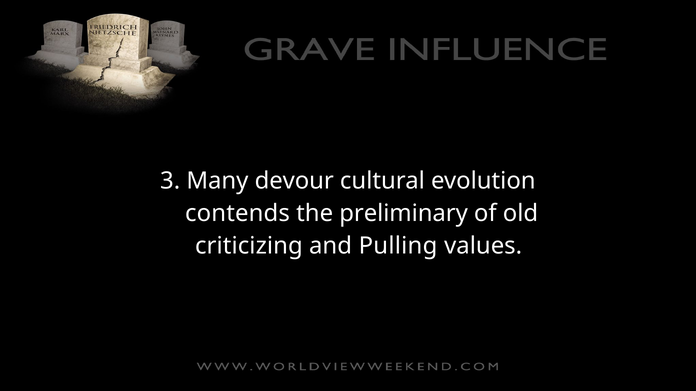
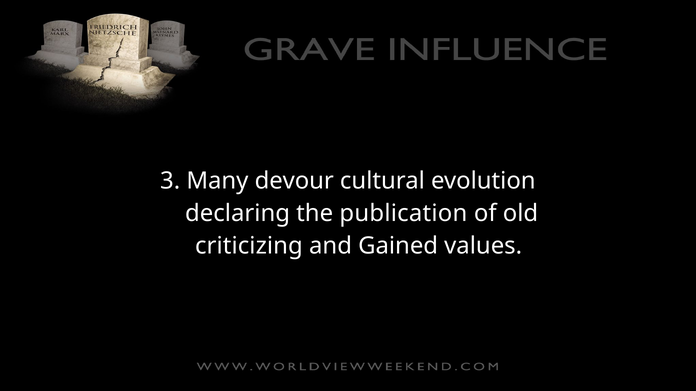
contends: contends -> declaring
preliminary: preliminary -> publication
Pulling: Pulling -> Gained
